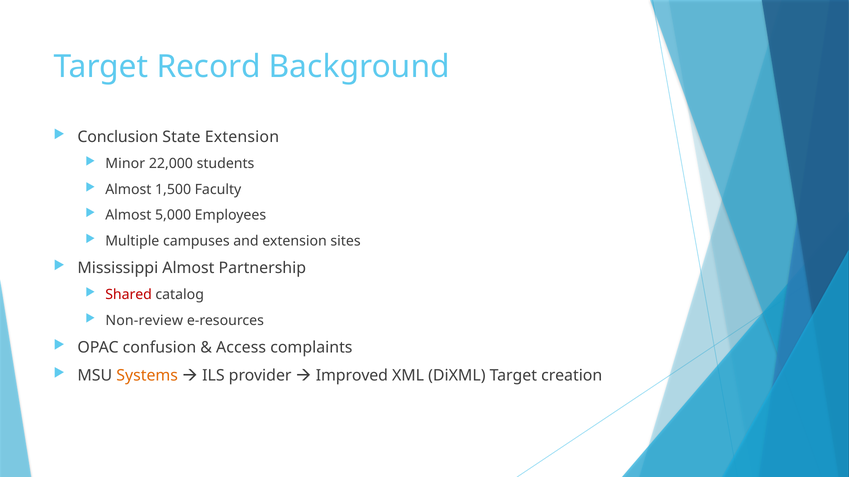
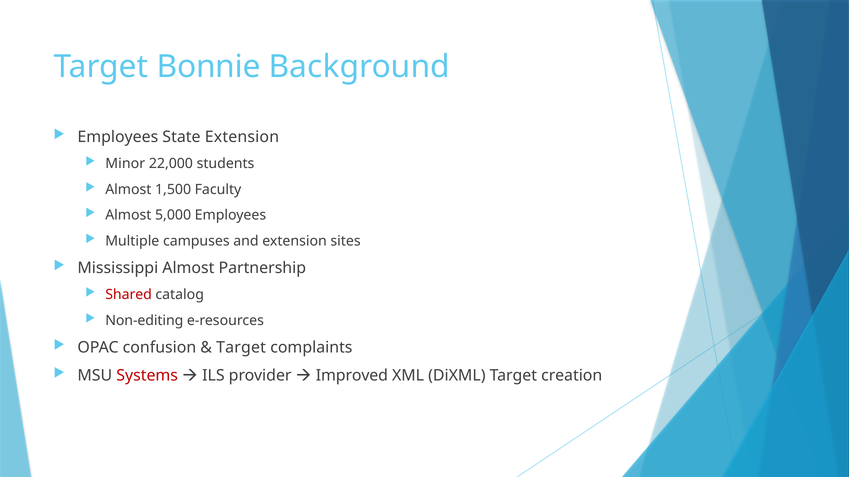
Record: Record -> Bonnie
Conclusion at (118, 137): Conclusion -> Employees
Non-review: Non-review -> Non-editing
Access at (241, 348): Access -> Target
Systems colour: orange -> red
